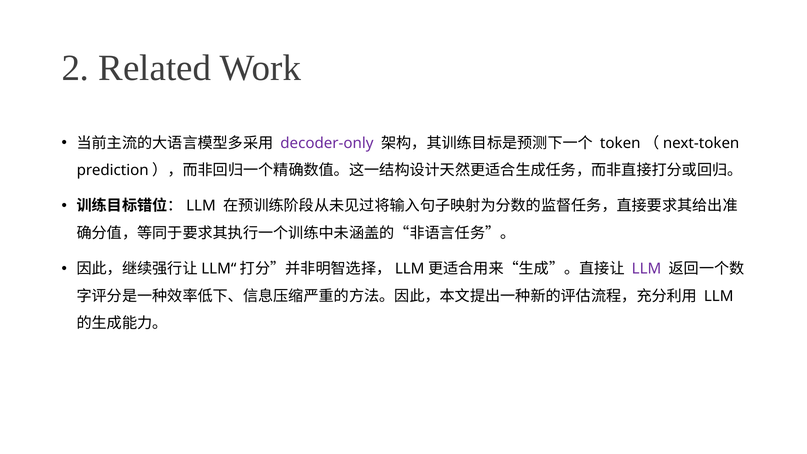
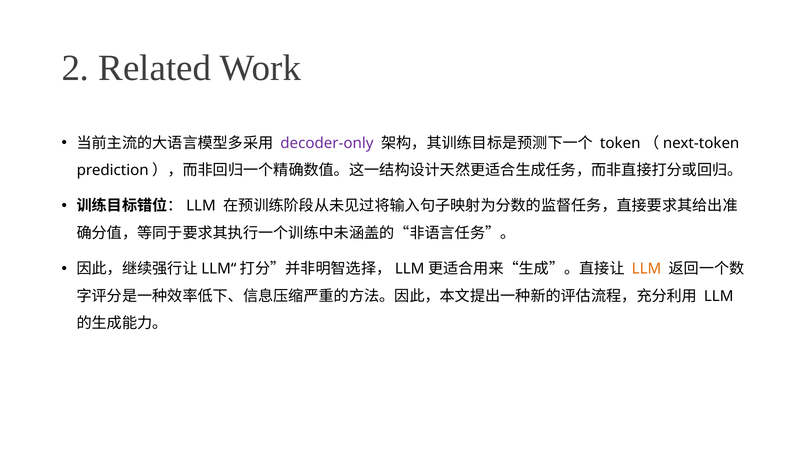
LLM at (647, 269) colour: purple -> orange
